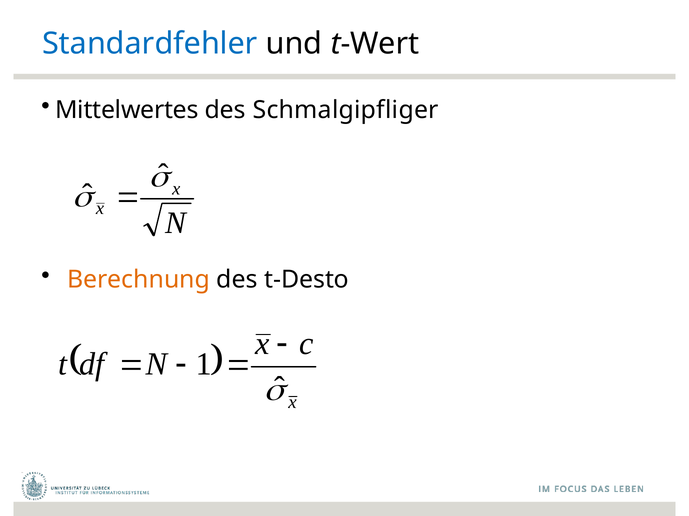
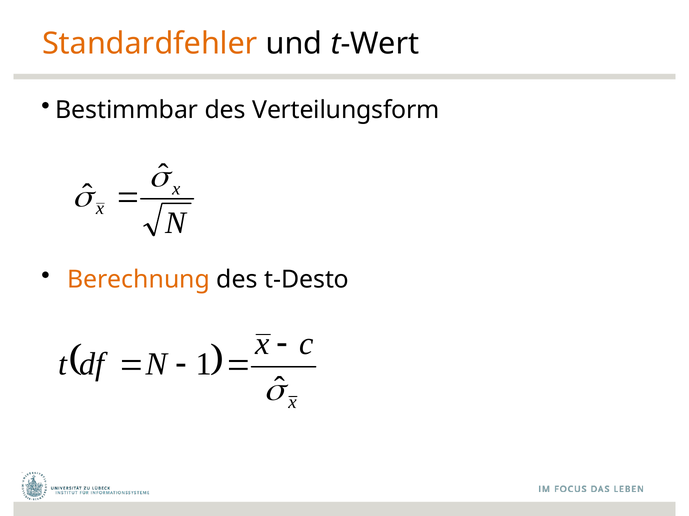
Standardfehler colour: blue -> orange
Mittelwertes: Mittelwertes -> Bestimmbar
Schmalgipfliger: Schmalgipfliger -> Verteilungsform
